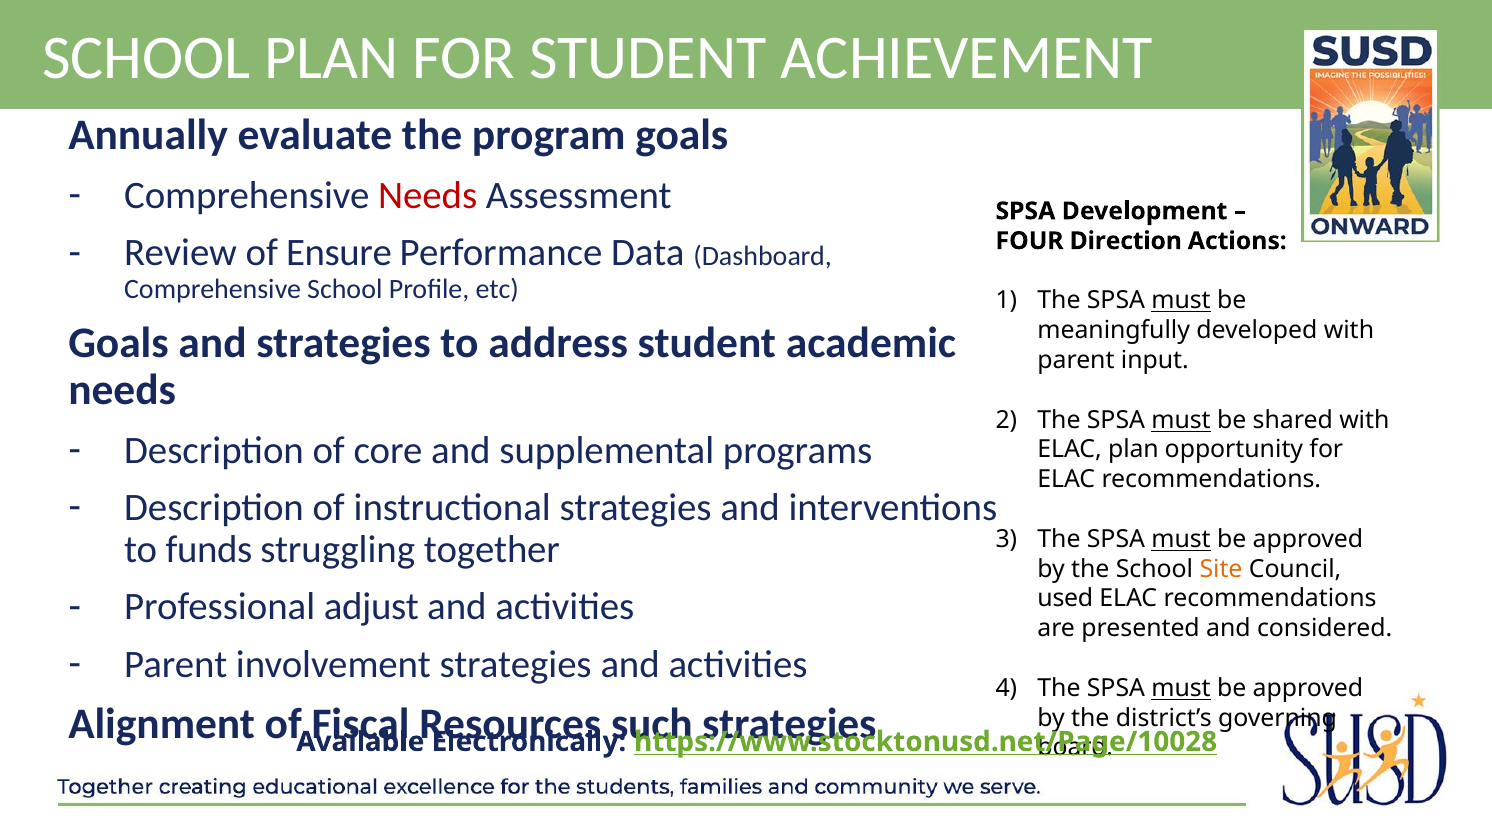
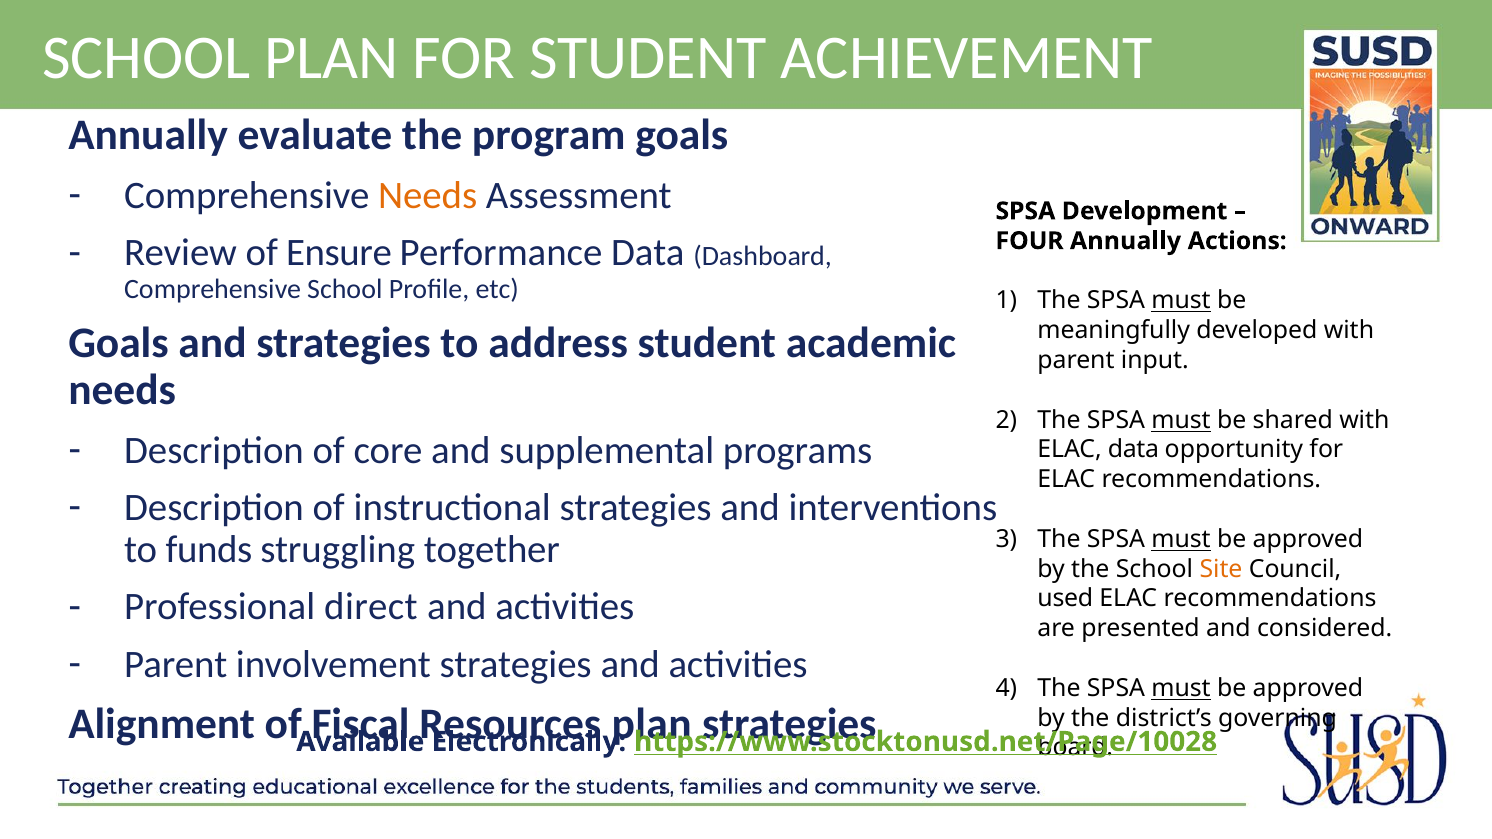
Needs at (428, 196) colour: red -> orange
FOUR Direction: Direction -> Annually
ELAC plan: plan -> data
adjust: adjust -> direct
such at (652, 725): such -> plan
